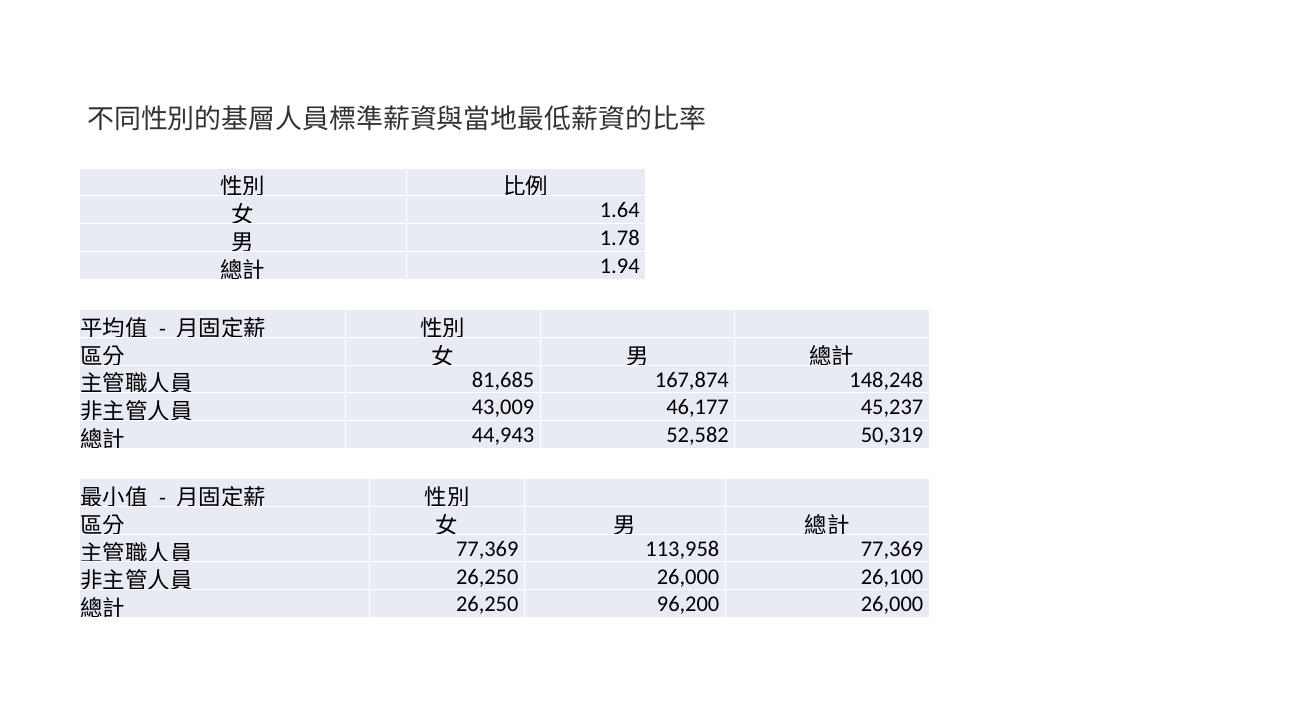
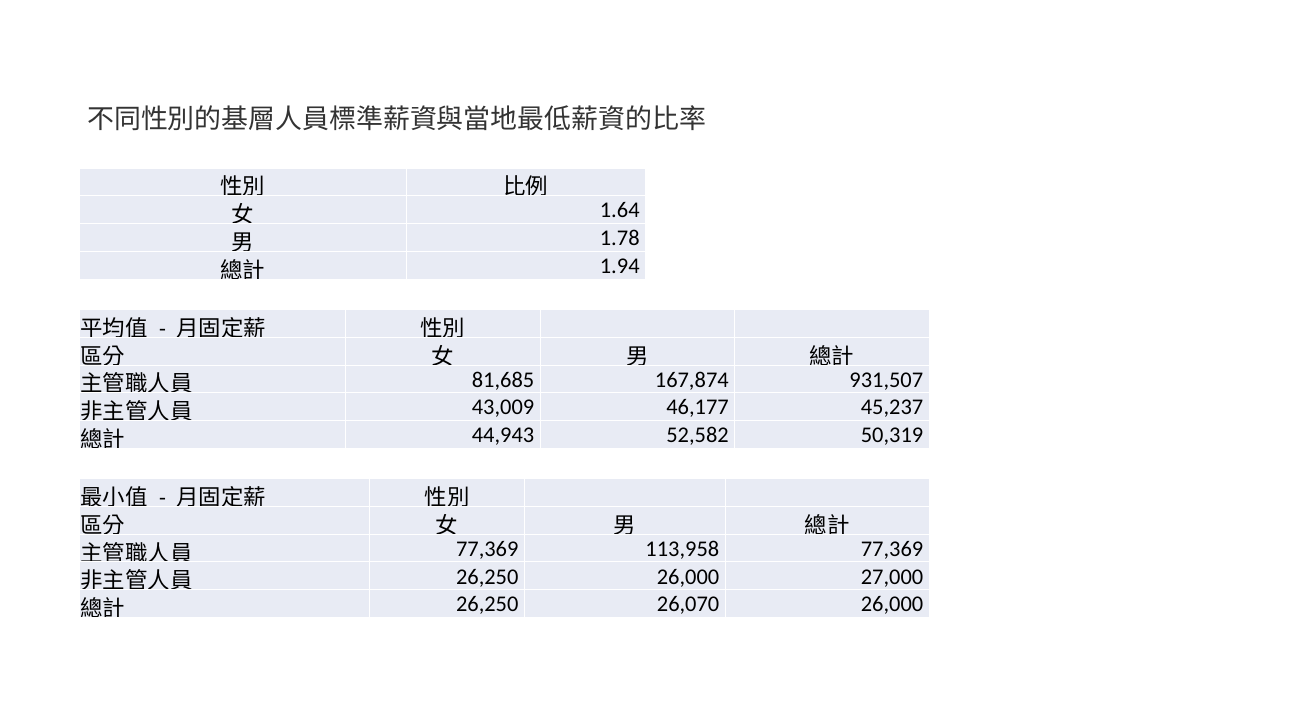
148,248: 148,248 -> 931,507
26,100: 26,100 -> 27,000
96,200: 96,200 -> 26,070
